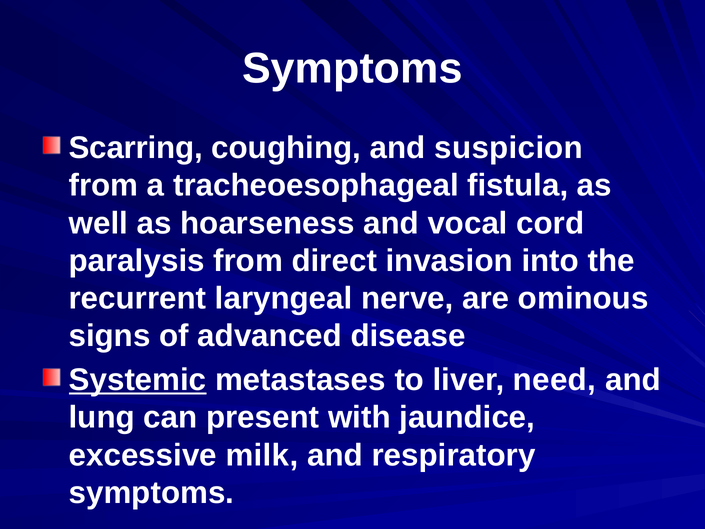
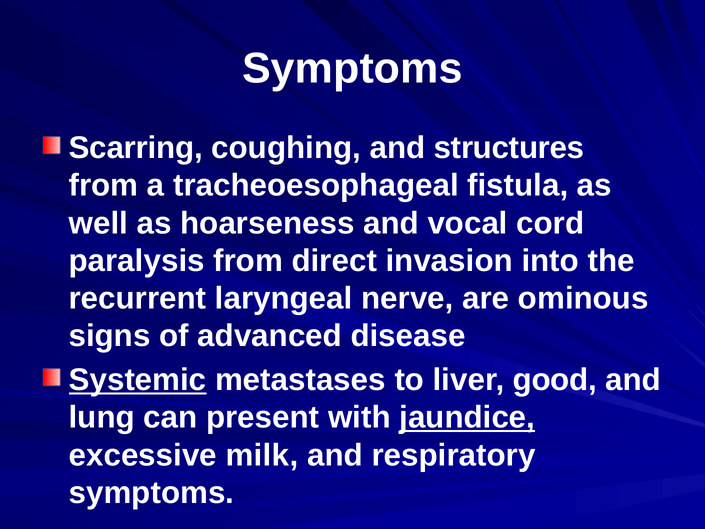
suspicion: suspicion -> structures
need: need -> good
jaundice underline: none -> present
